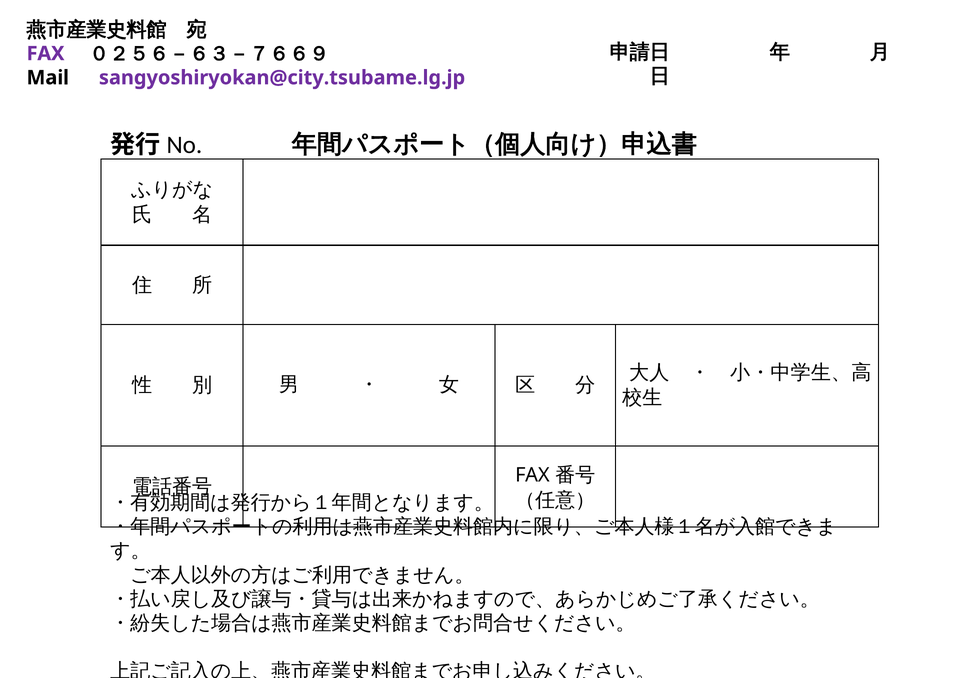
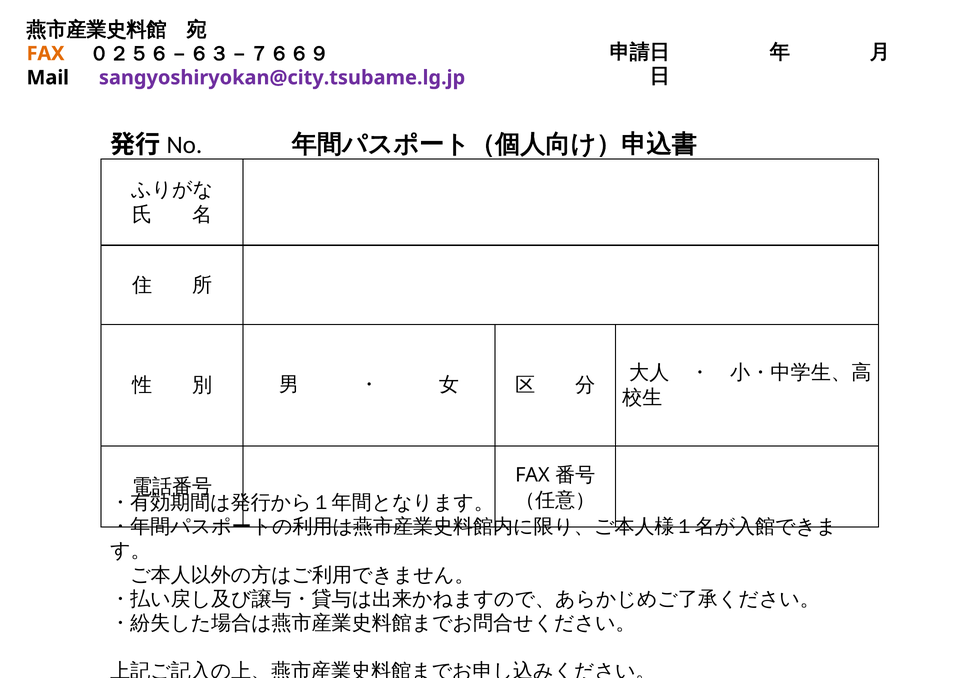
FAX at (46, 54) colour: purple -> orange
